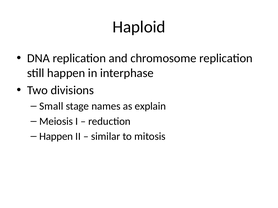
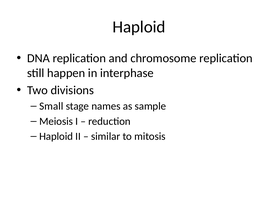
explain: explain -> sample
Happen at (56, 137): Happen -> Haploid
